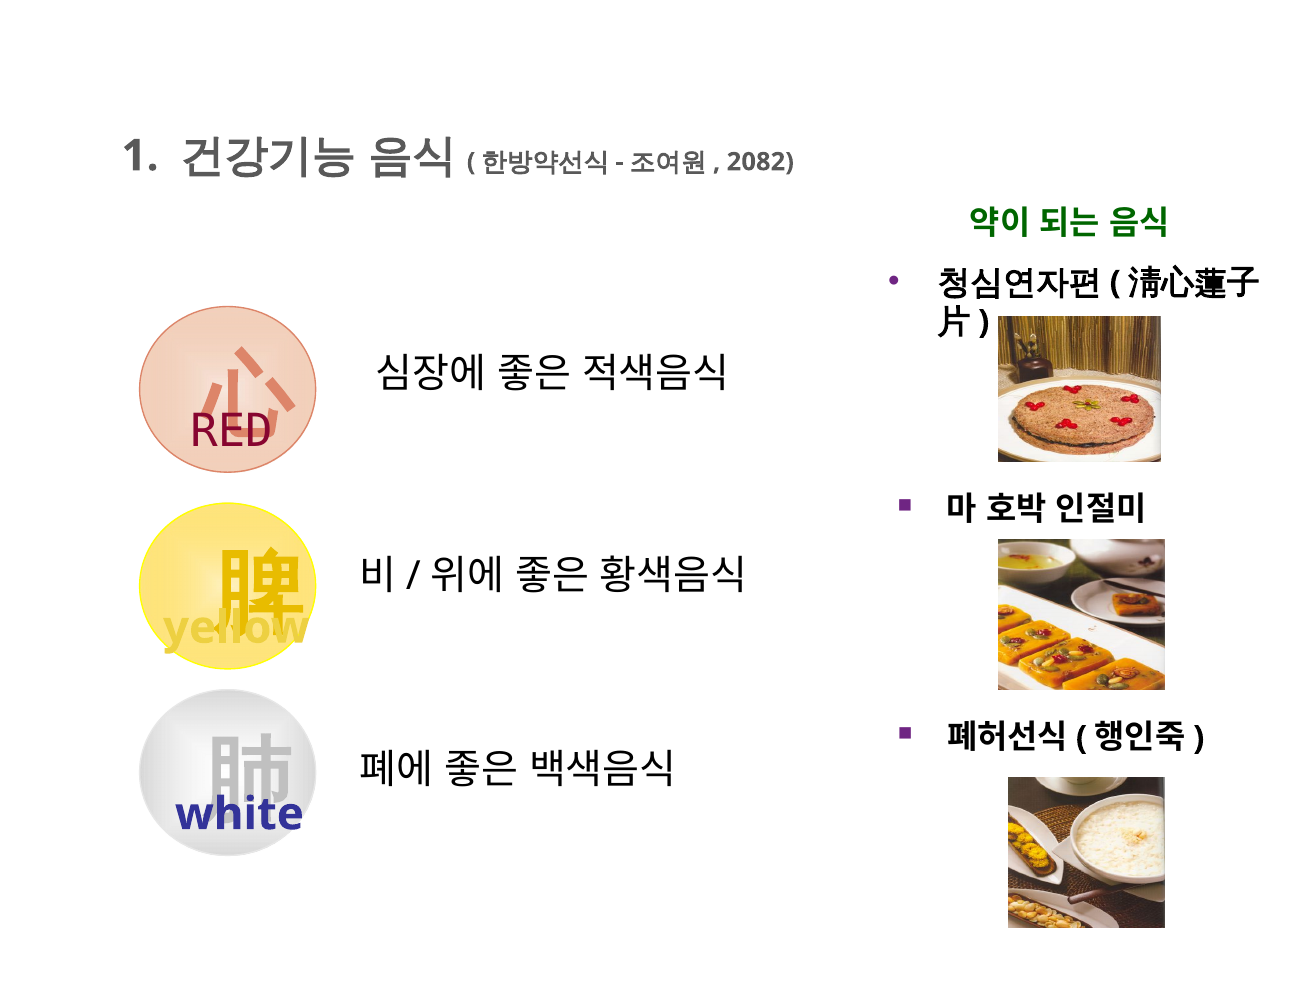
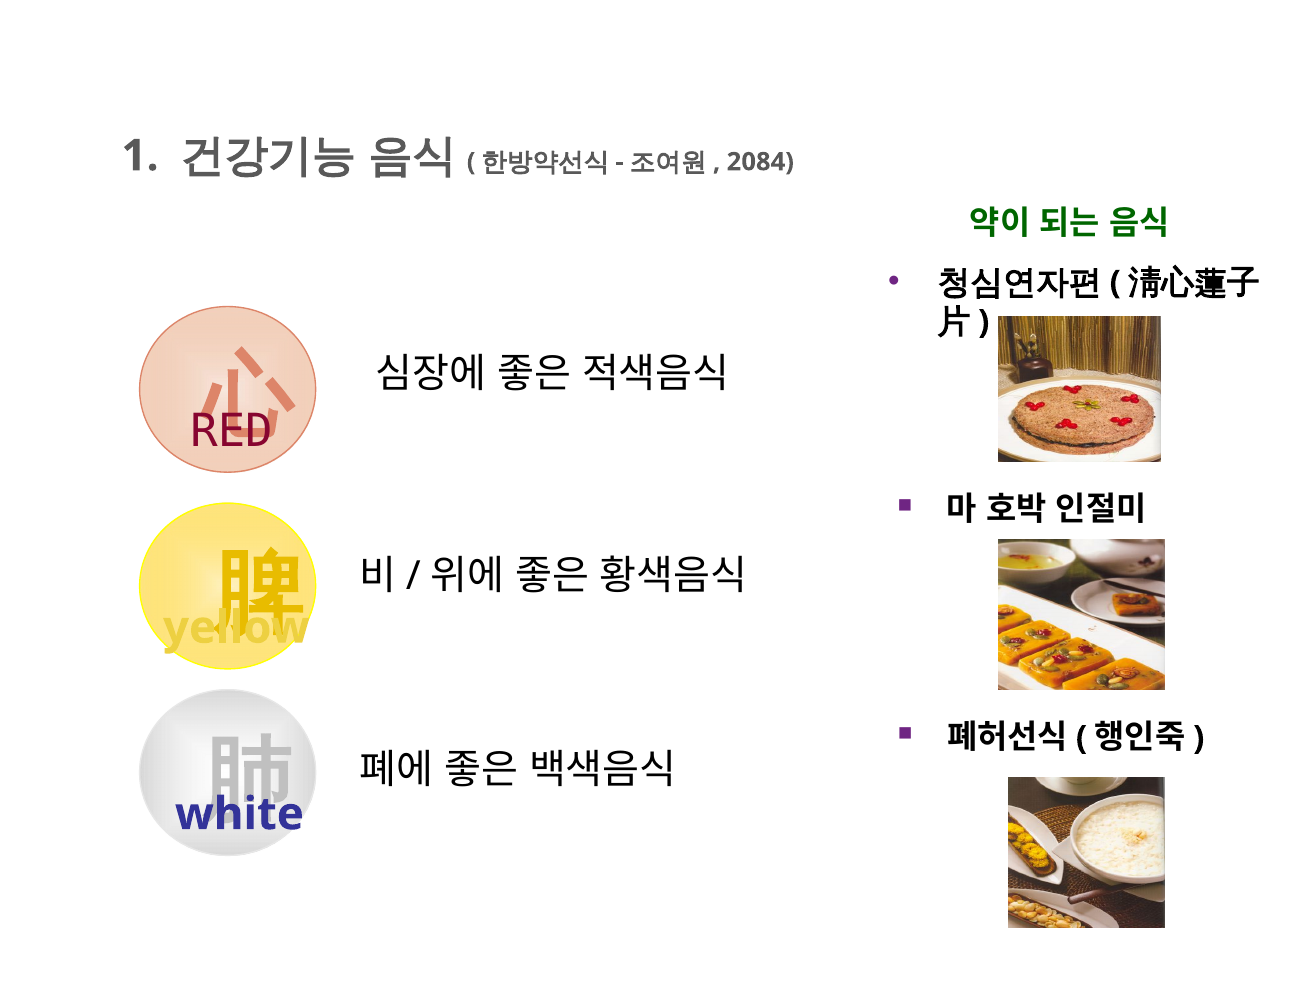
2082: 2082 -> 2084
